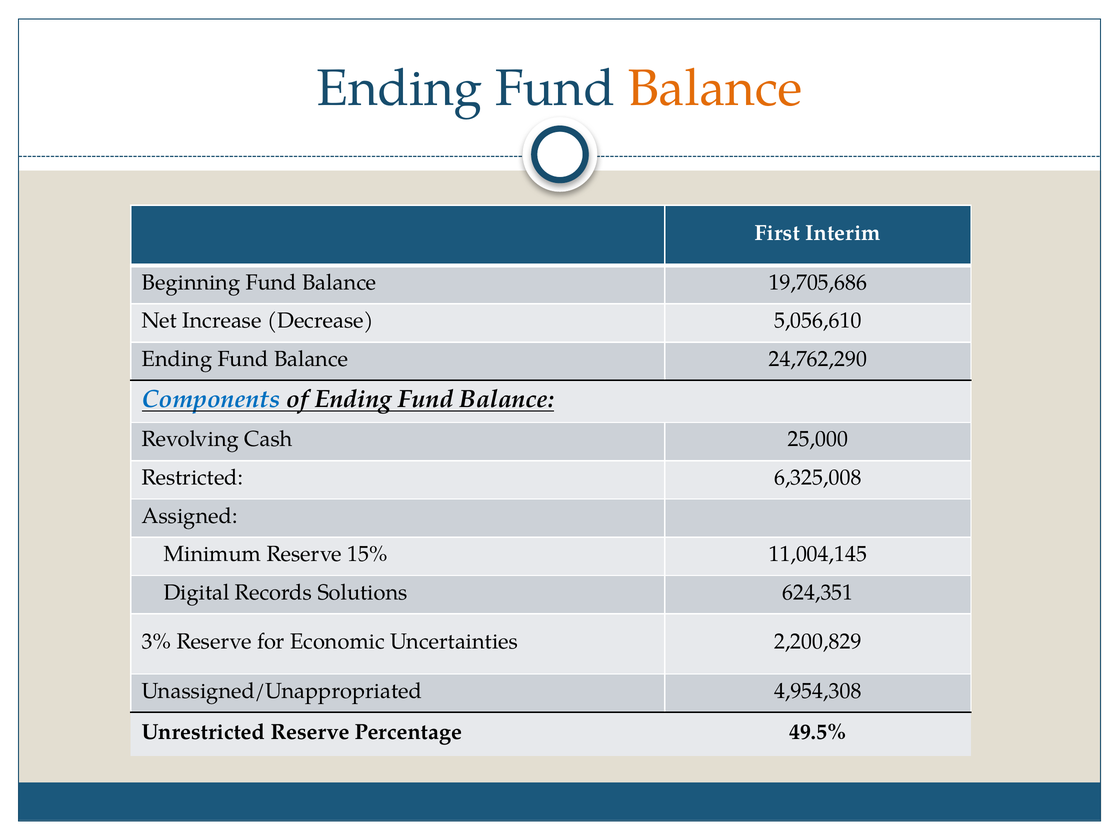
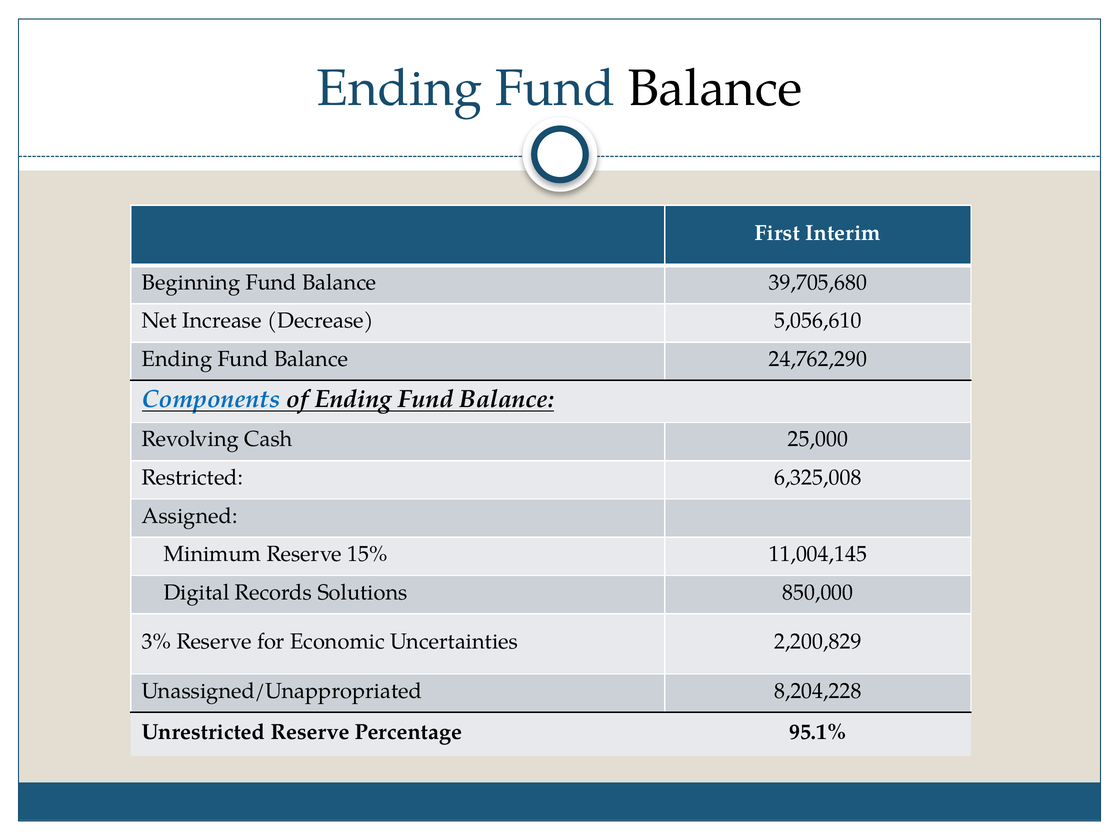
Balance at (715, 88) colour: orange -> black
19,705,686: 19,705,686 -> 39,705,680
624,351: 624,351 -> 850,000
4,954,308: 4,954,308 -> 8,204,228
49.5%: 49.5% -> 95.1%
